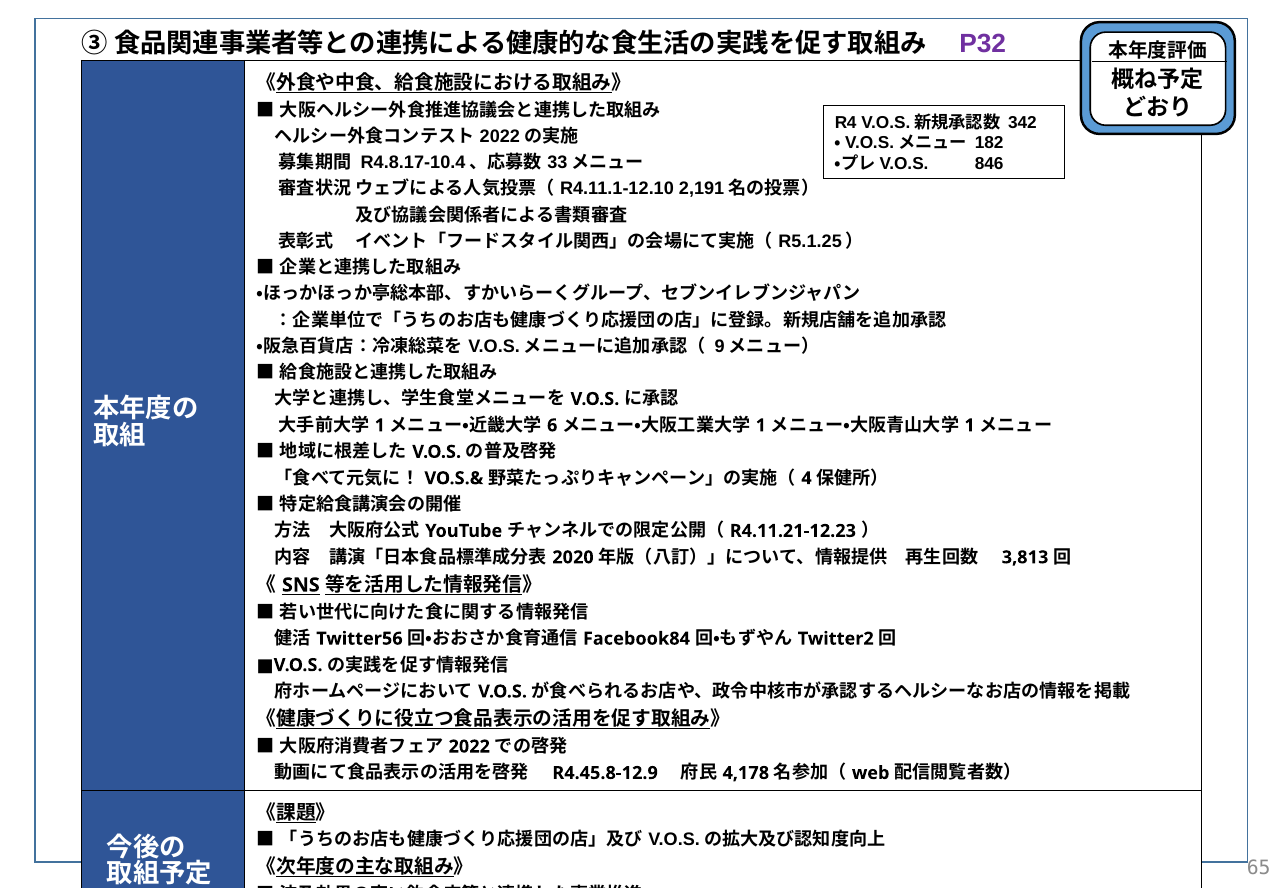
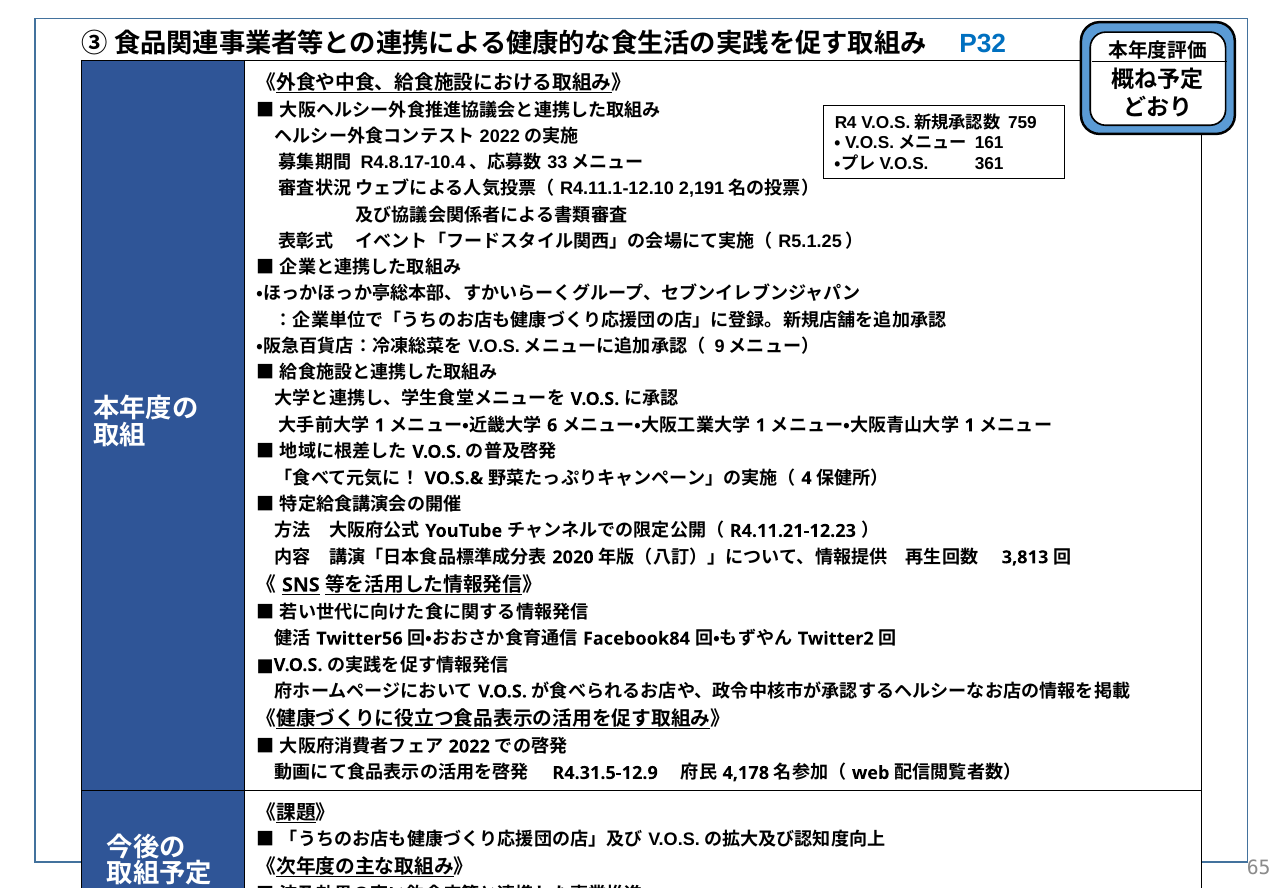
P32 colour: purple -> blue
342: 342 -> 759
182: 182 -> 161
846: 846 -> 361
R4.45.8-12.9: R4.45.8-12.9 -> R4.31.5-12.9
